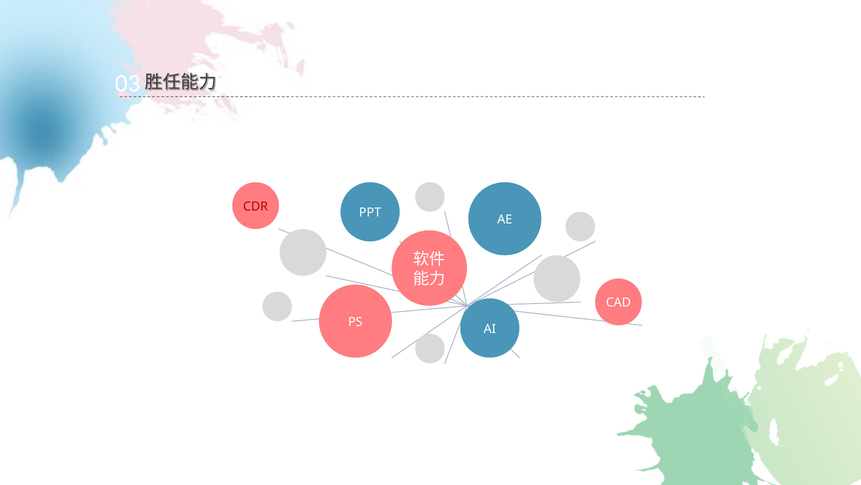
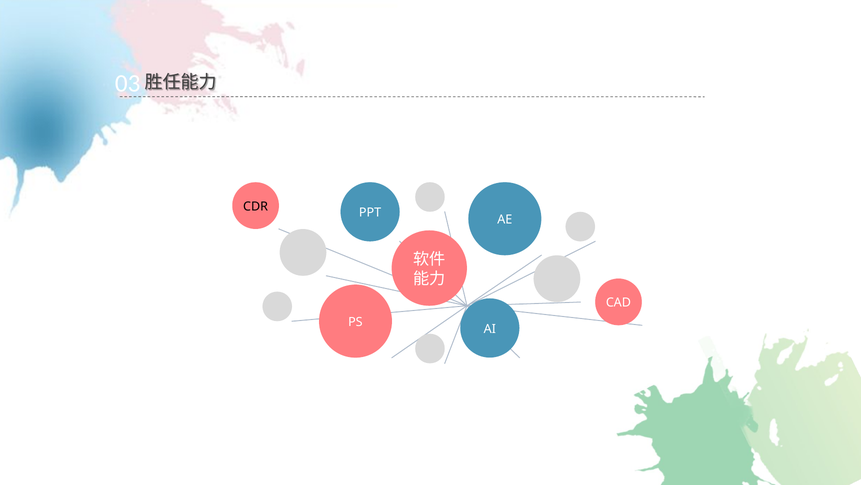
CDR colour: red -> black
